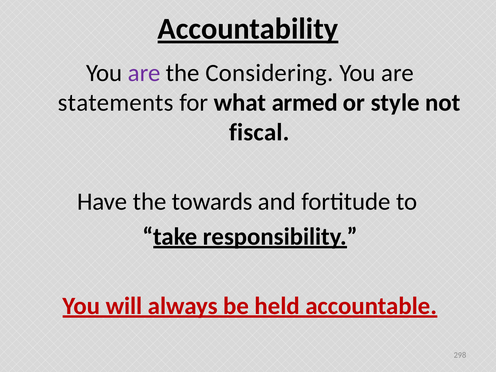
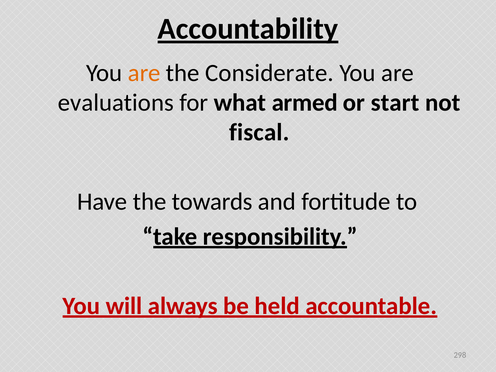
are at (144, 73) colour: purple -> orange
Considering: Considering -> Considerate
statements: statements -> evaluations
style: style -> start
